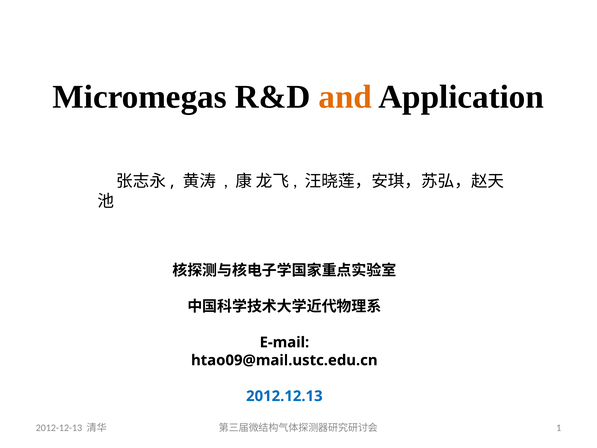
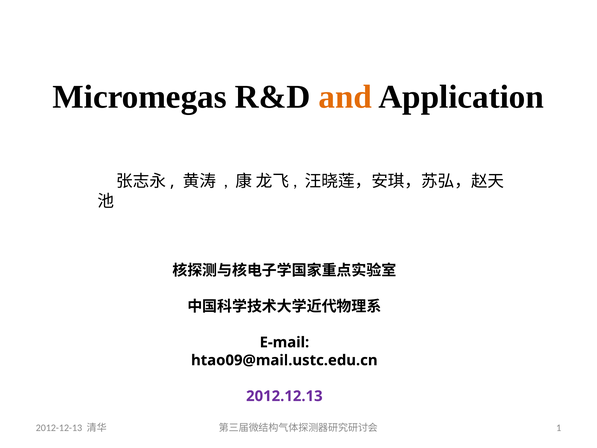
2012.12.13 colour: blue -> purple
